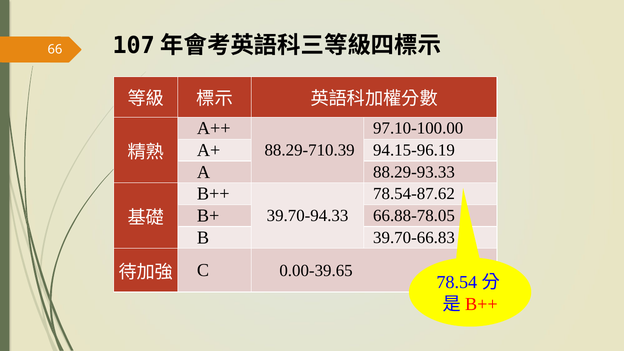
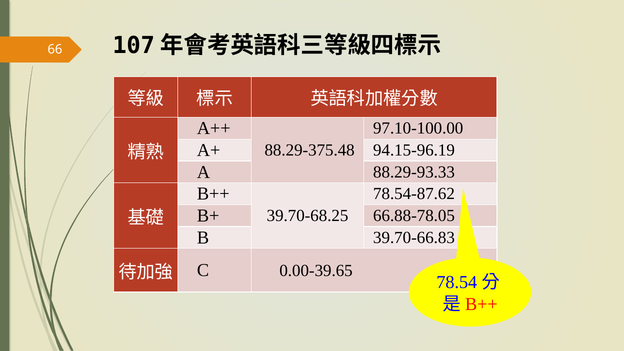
88.29-710.39: 88.29-710.39 -> 88.29-375.48
39.70-94.33: 39.70-94.33 -> 39.70-68.25
